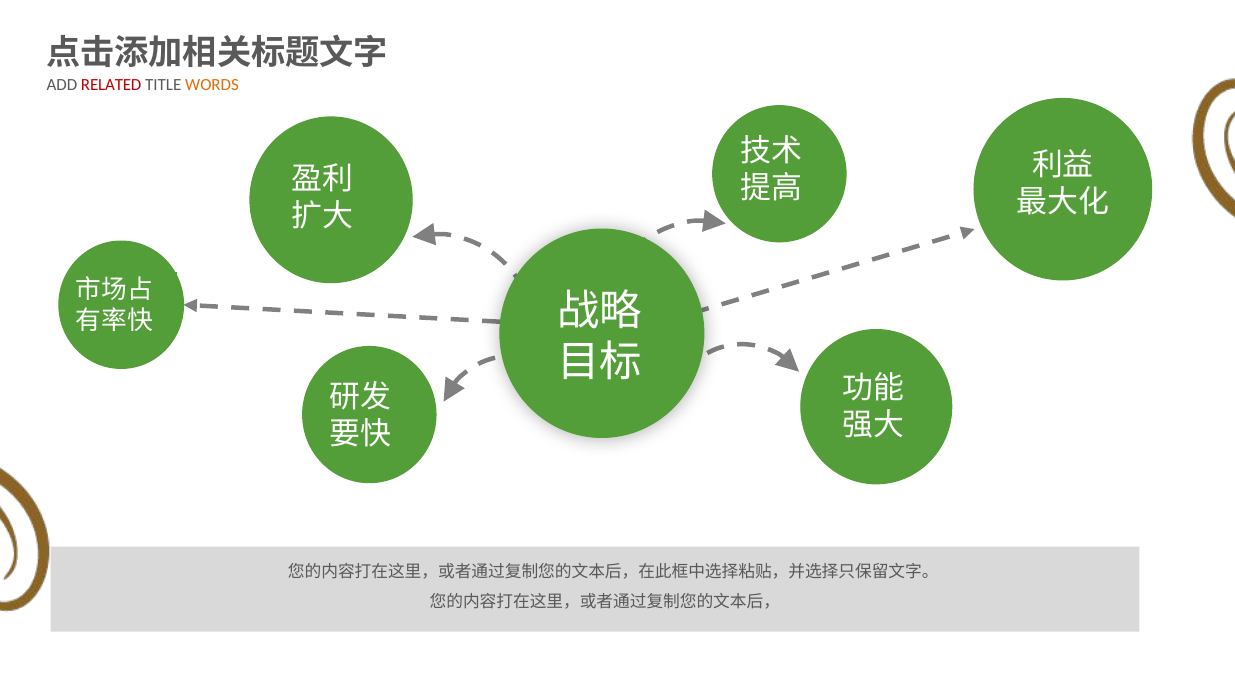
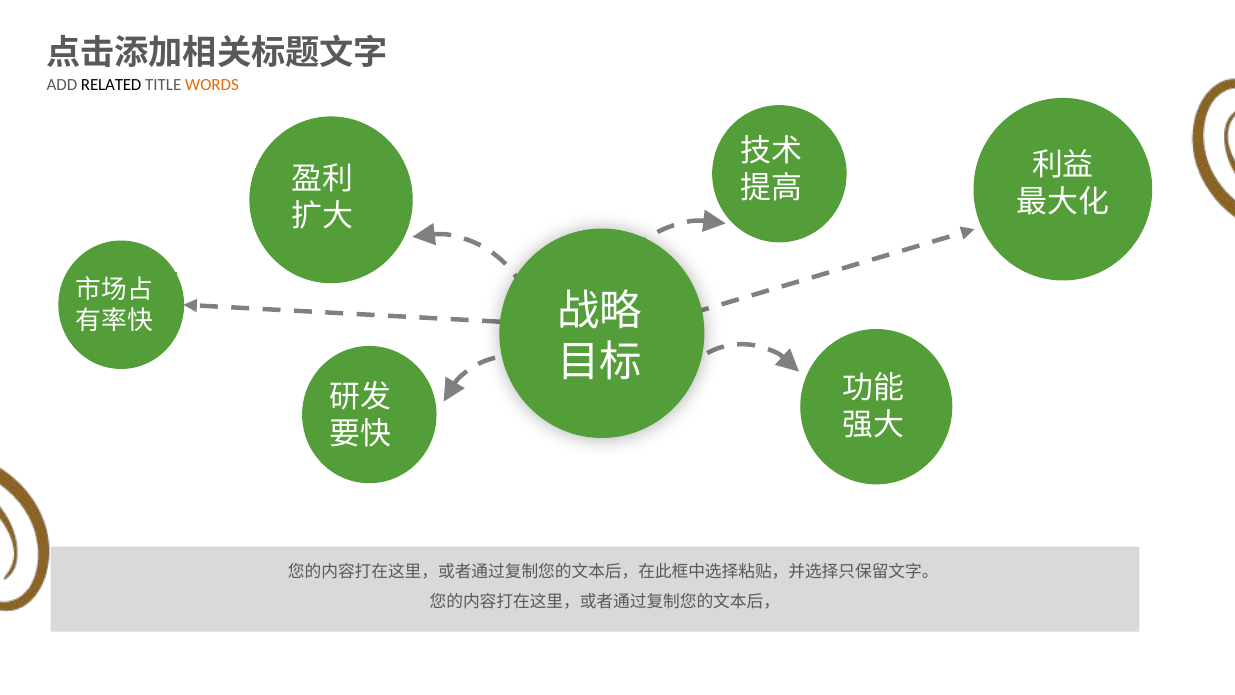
RELATED colour: red -> black
